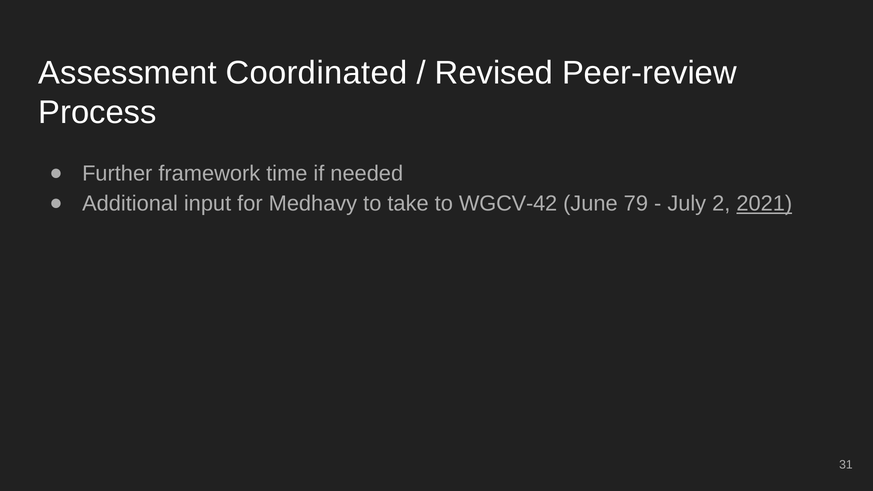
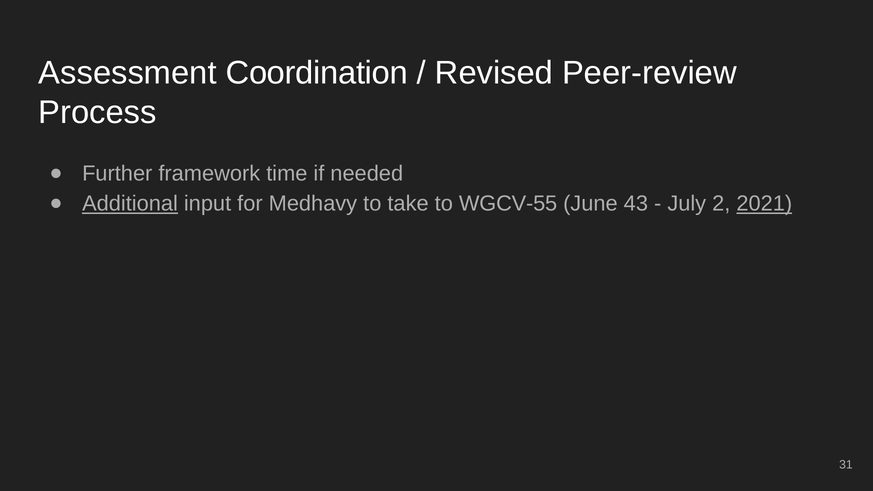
Coordinated: Coordinated -> Coordination
Additional underline: none -> present
WGCV-42: WGCV-42 -> WGCV-55
79: 79 -> 43
